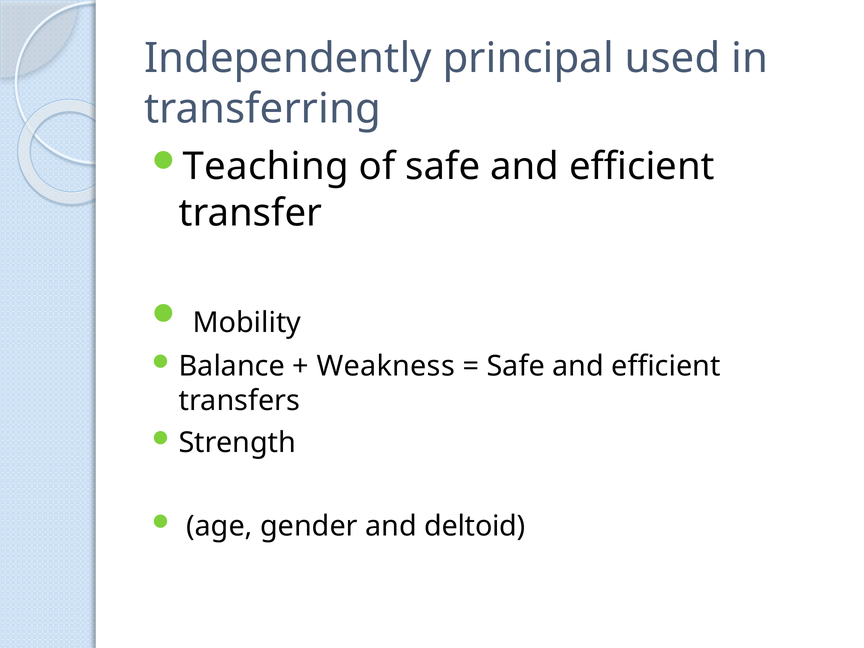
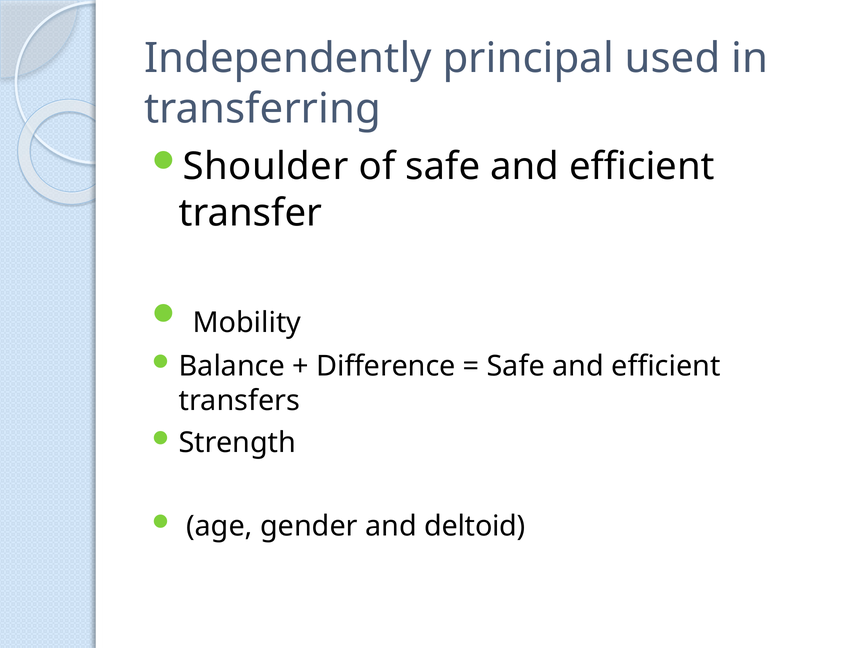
Teaching: Teaching -> Shoulder
Weakness: Weakness -> Difference
